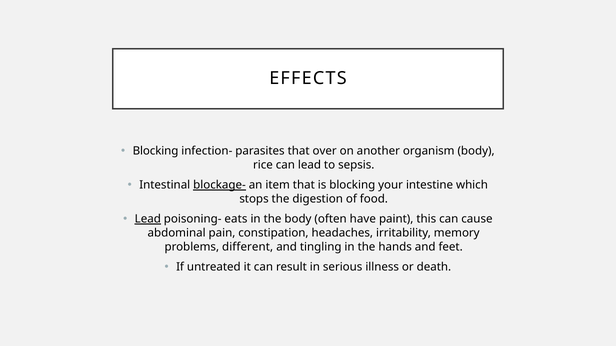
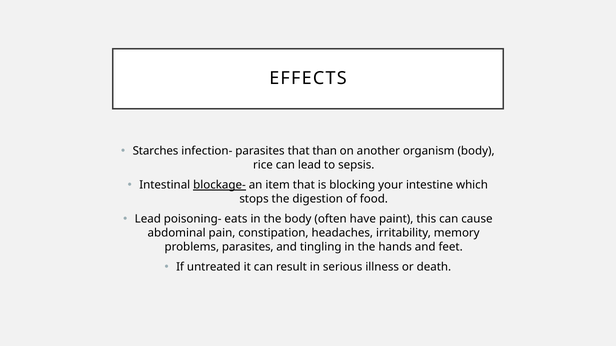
Blocking at (155, 151): Blocking -> Starches
over: over -> than
Lead at (148, 219) underline: present -> none
problems different: different -> parasites
